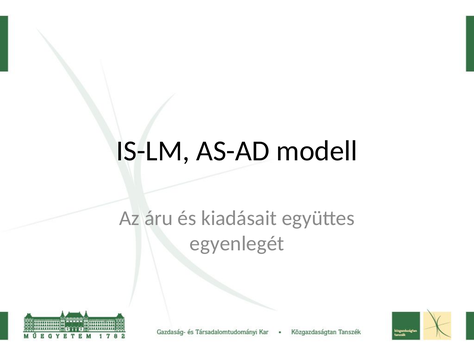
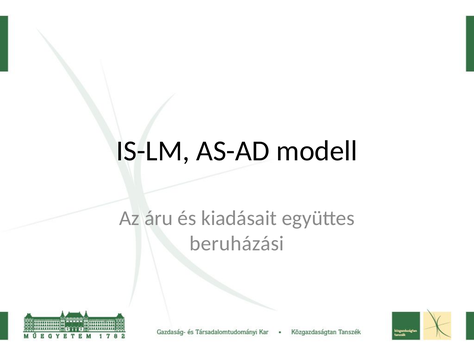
egyenlegét: egyenlegét -> beruházási
